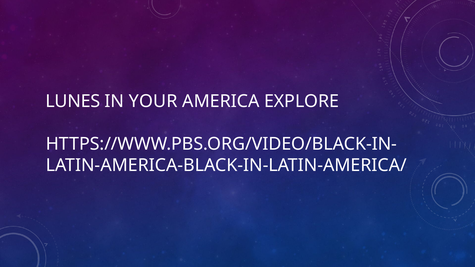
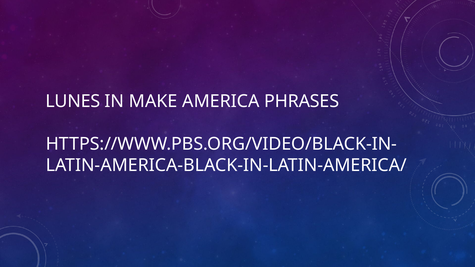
YOUR: YOUR -> MAKE
EXPLORE: EXPLORE -> PHRASES
